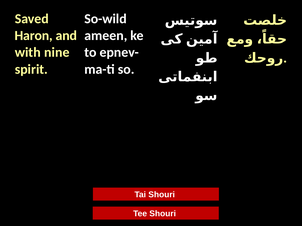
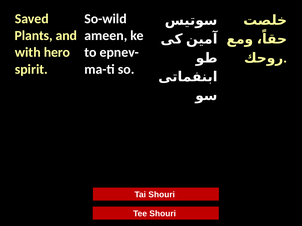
Haron: Haron -> Plants
nine: nine -> hero
